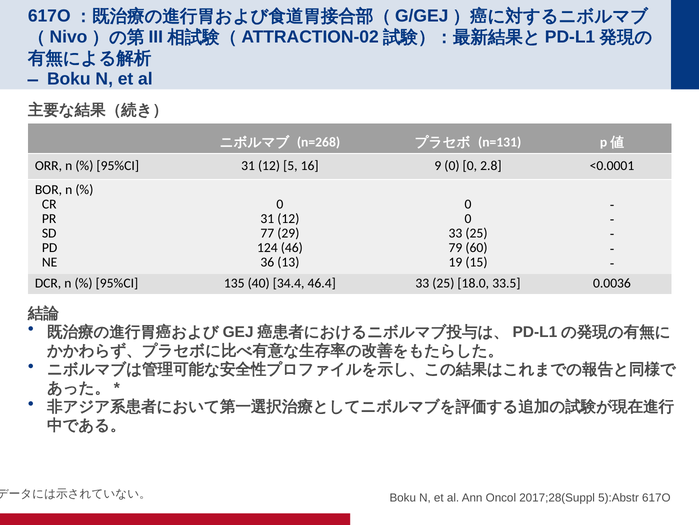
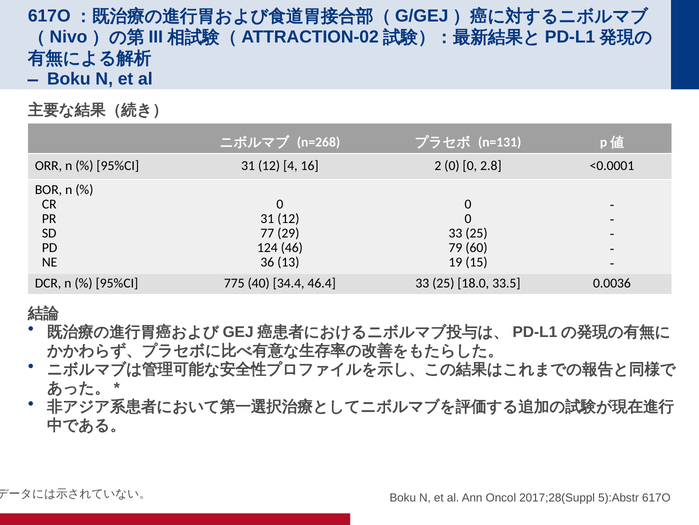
5: 5 -> 4
9: 9 -> 2
135: 135 -> 775
